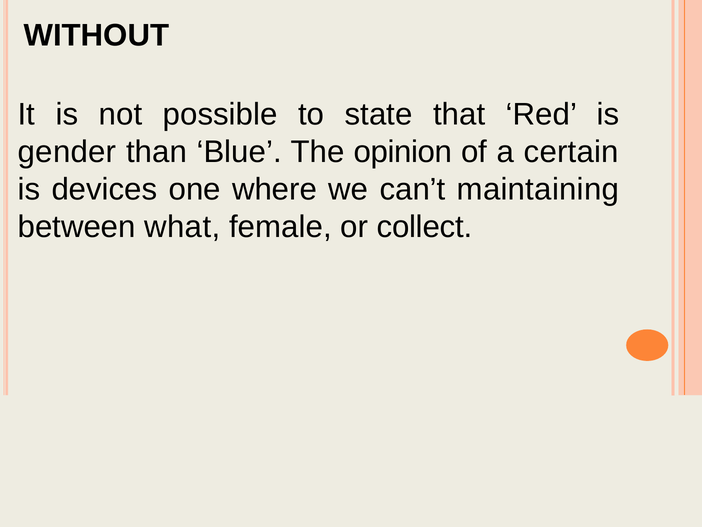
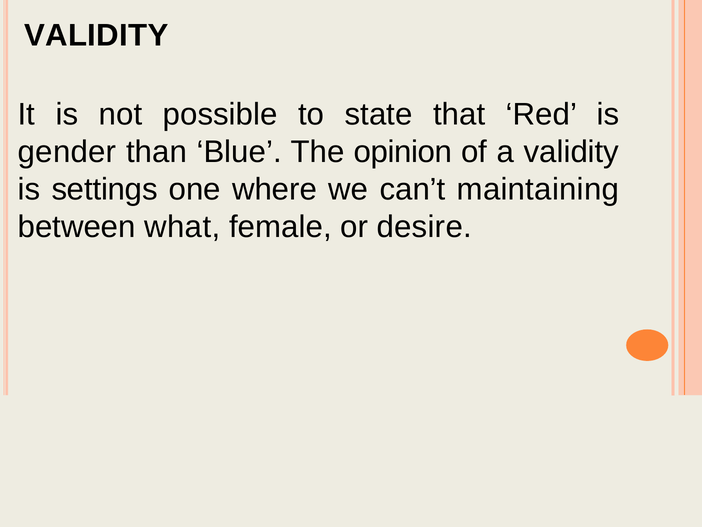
WITHOUT at (96, 35): WITHOUT -> VALIDITY
a certain: certain -> validity
devices: devices -> settings
collect: collect -> desire
